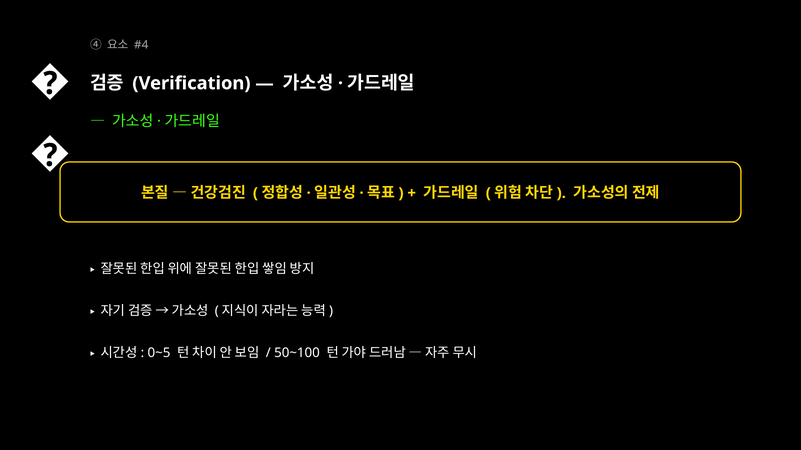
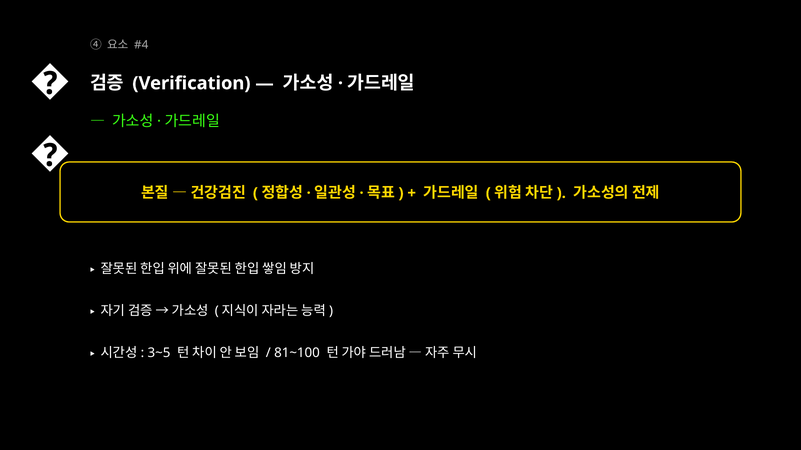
0~5: 0~5 -> 3~5
50~100: 50~100 -> 81~100
